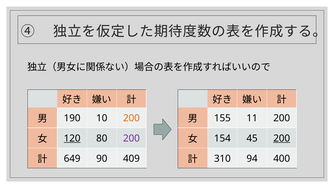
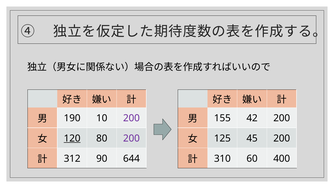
200 at (131, 118) colour: orange -> purple
11: 11 -> 42
154: 154 -> 125
200 at (282, 138) underline: present -> none
649: 649 -> 312
409: 409 -> 644
94: 94 -> 60
